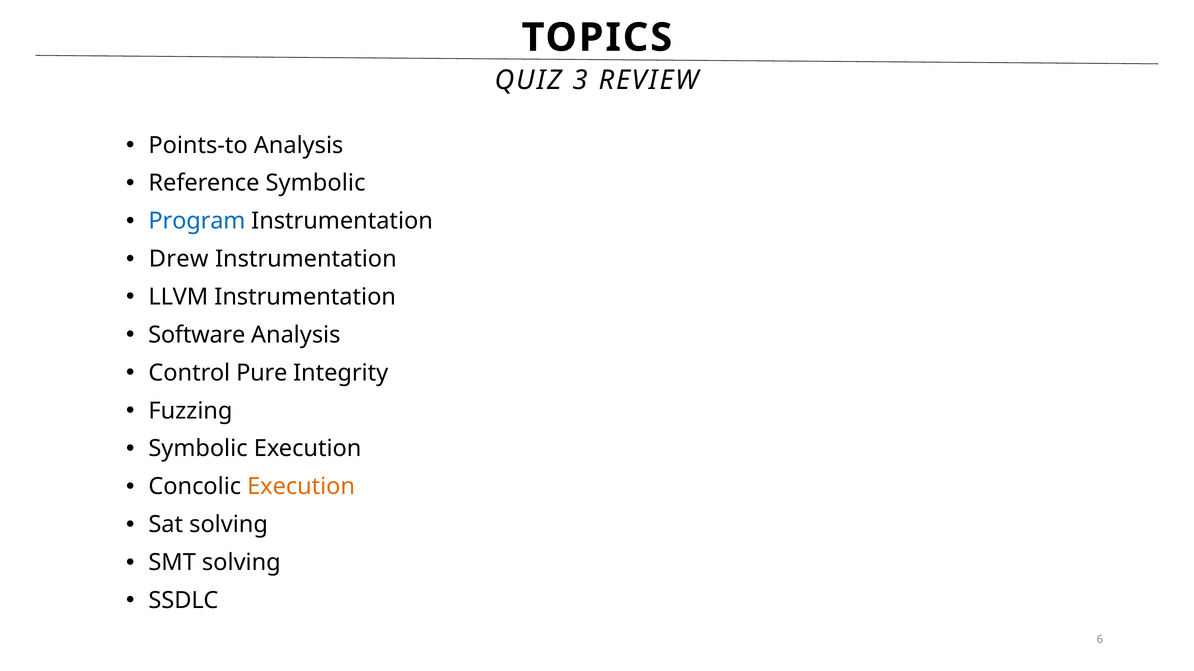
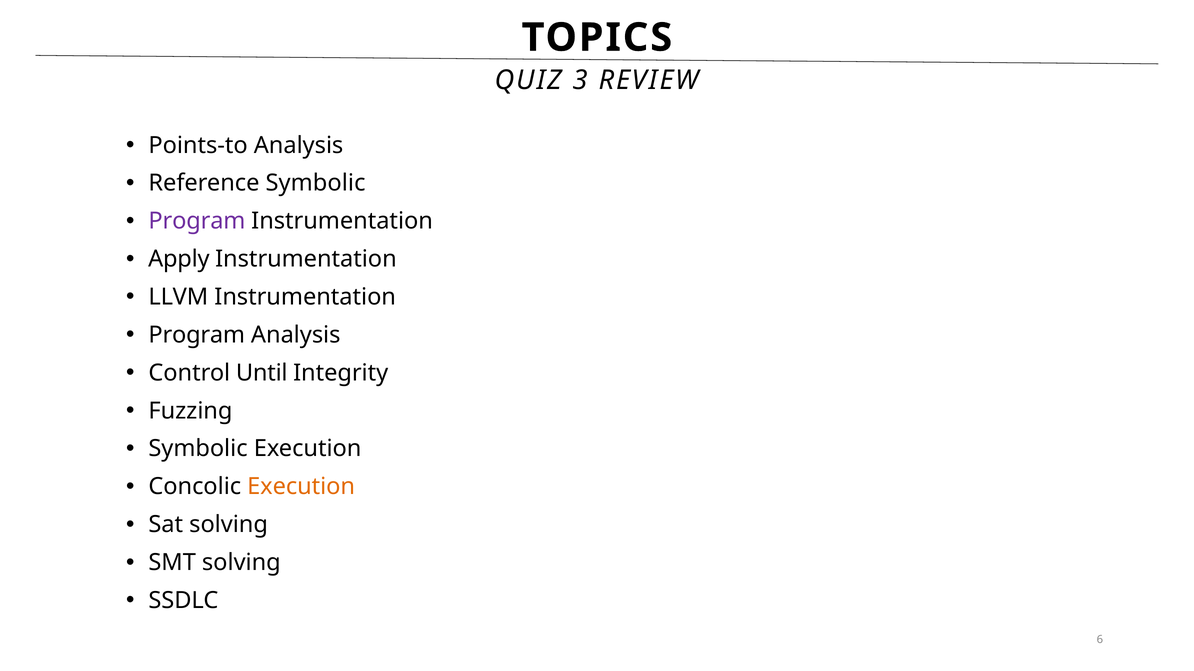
Program at (197, 221) colour: blue -> purple
Drew: Drew -> Apply
Software at (197, 335): Software -> Program
Pure: Pure -> Until
